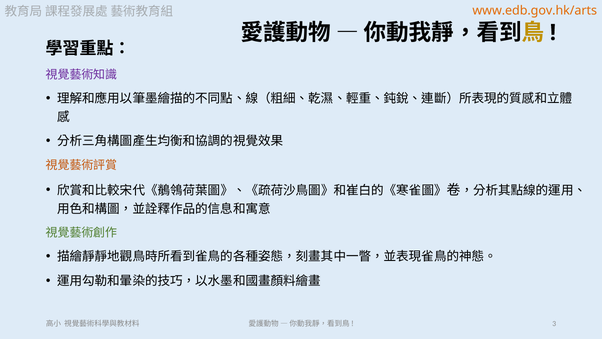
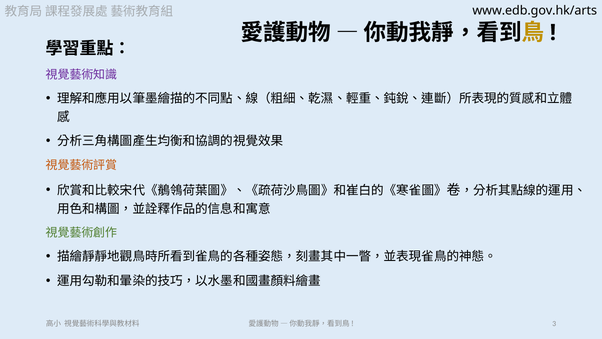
www.edb.gov.hk/arts colour: orange -> black
